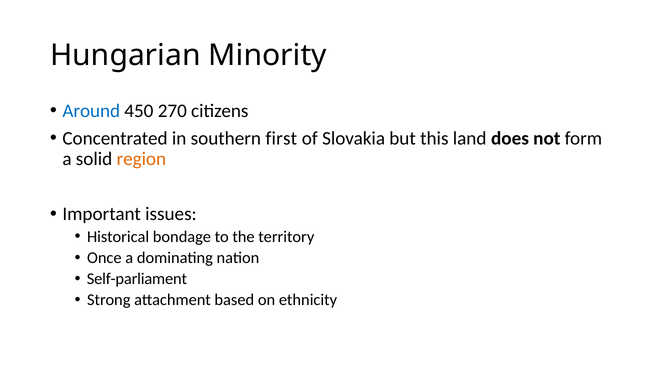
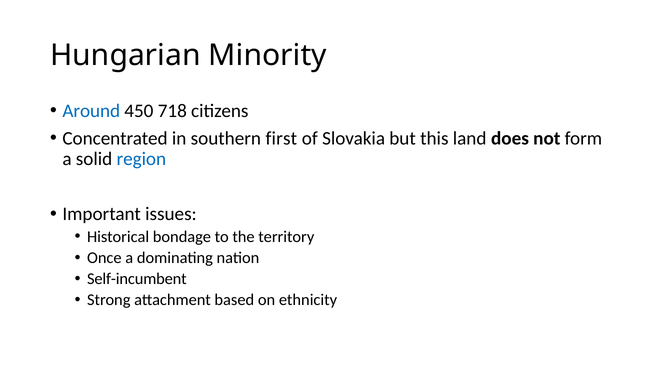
270: 270 -> 718
region colour: orange -> blue
Self-parliament: Self-parliament -> Self-incumbent
